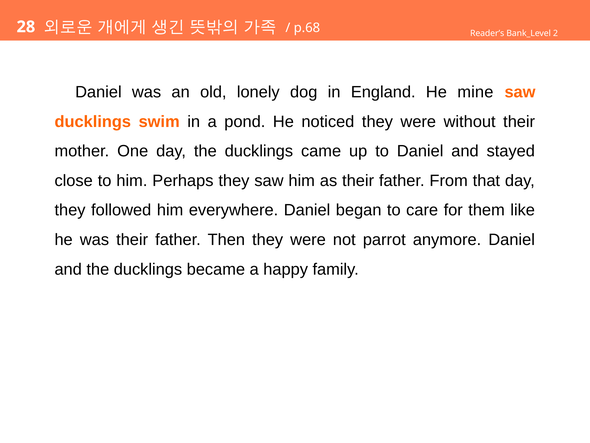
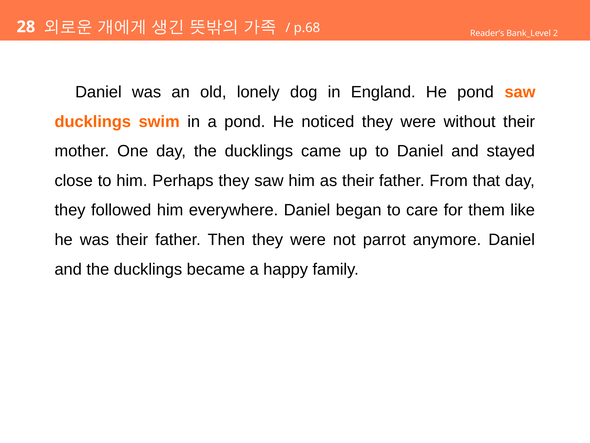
He mine: mine -> pond
